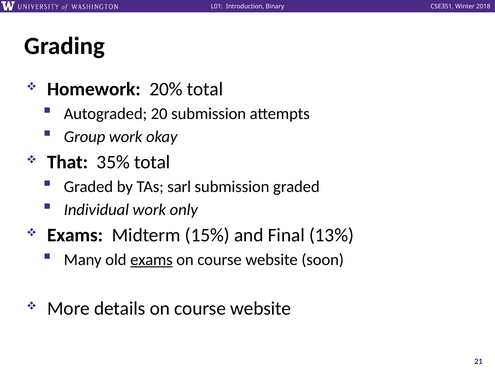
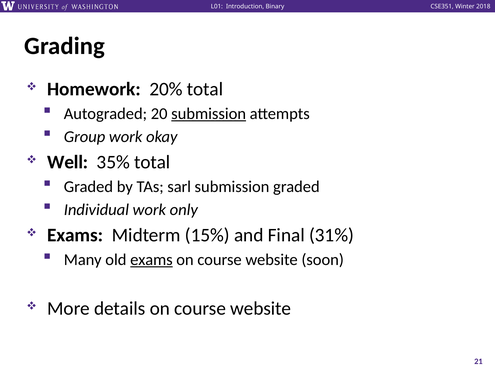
submission at (209, 114) underline: none -> present
That: That -> Well
13%: 13% -> 31%
